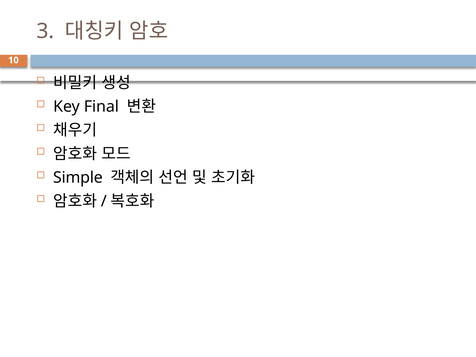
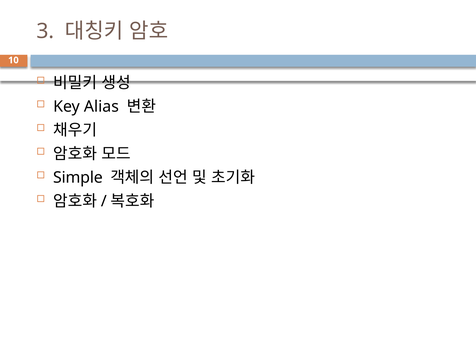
Final: Final -> Alias
